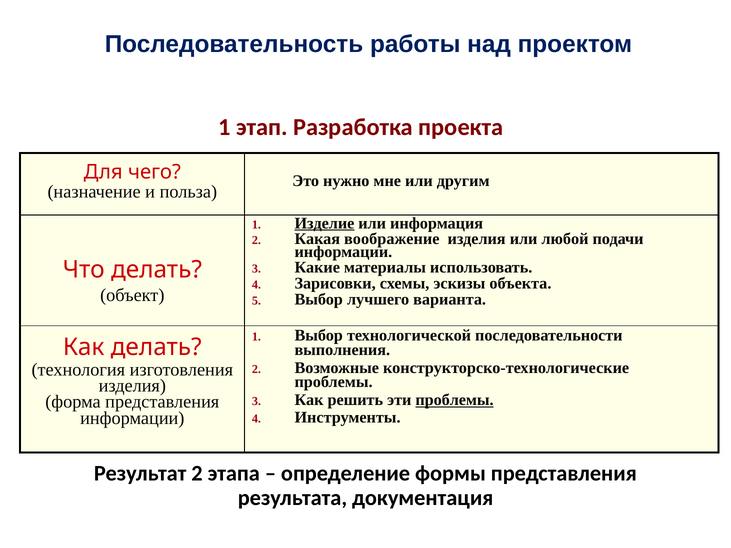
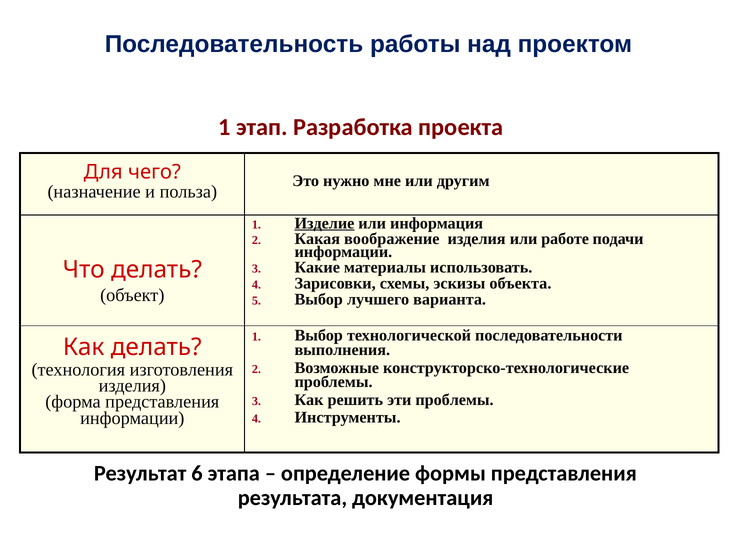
любой: любой -> работе
проблемы at (455, 400) underline: present -> none
Результат 2: 2 -> 6
